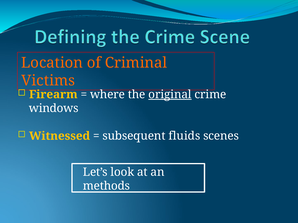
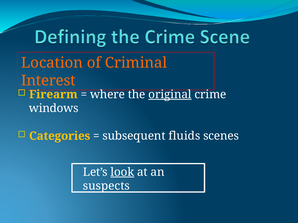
Victims: Victims -> Interest
Witnessed: Witnessed -> Categories
look underline: none -> present
methods: methods -> suspects
